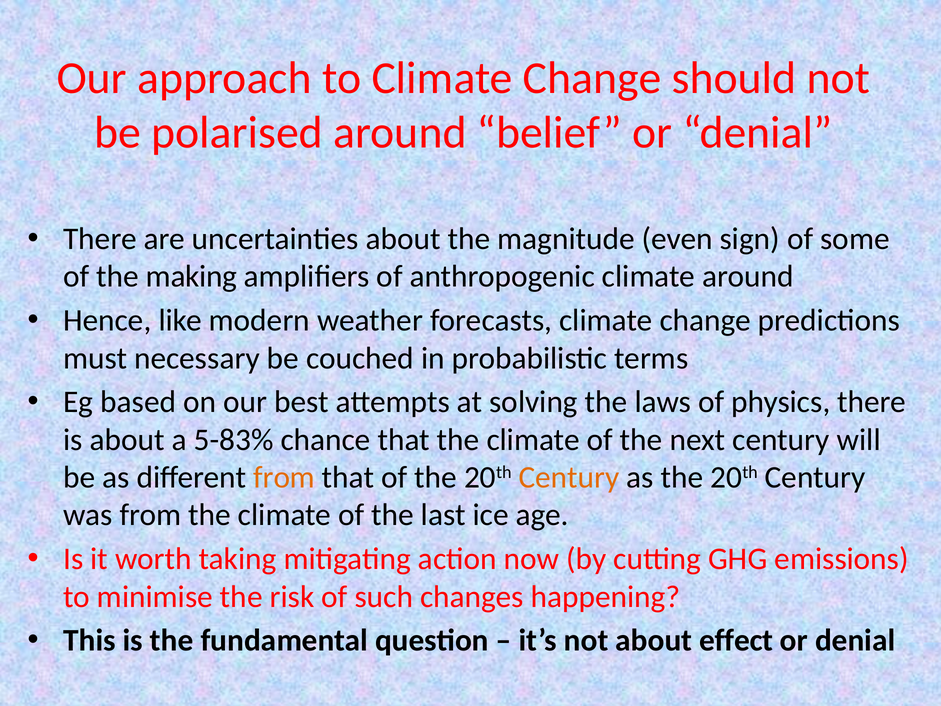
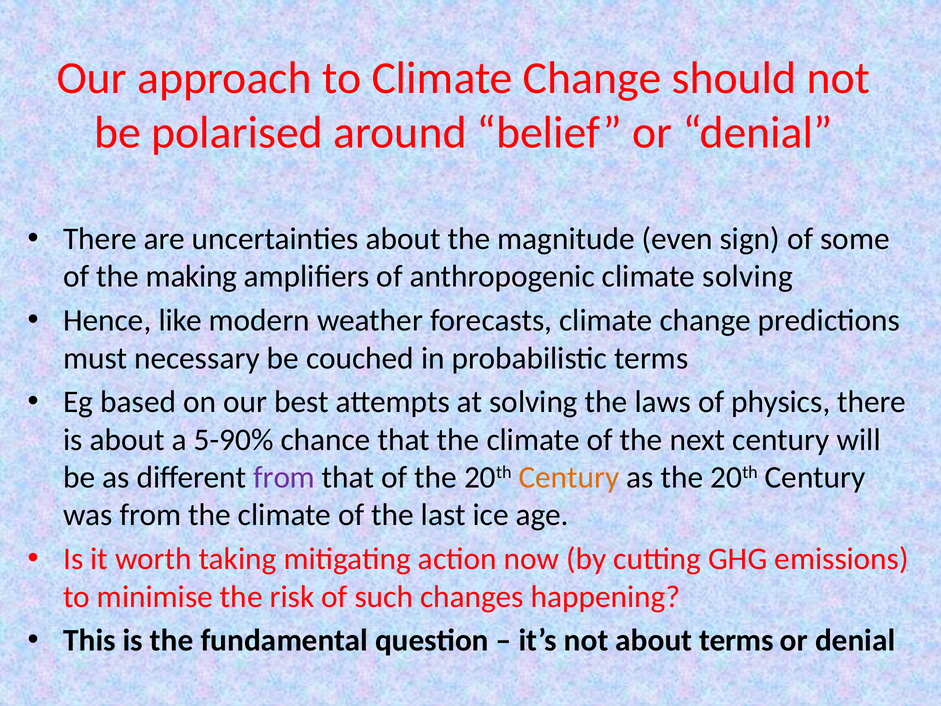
climate around: around -> solving
5-83%: 5-83% -> 5-90%
from at (284, 477) colour: orange -> purple
about effect: effect -> terms
